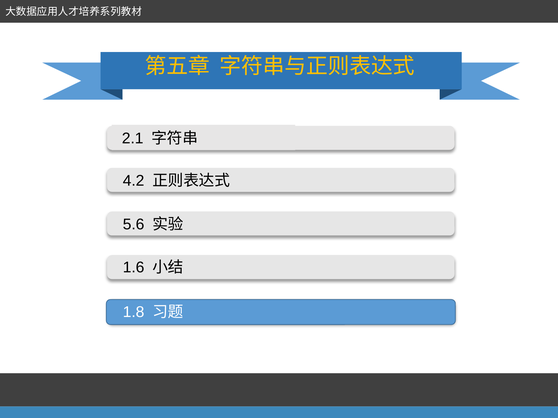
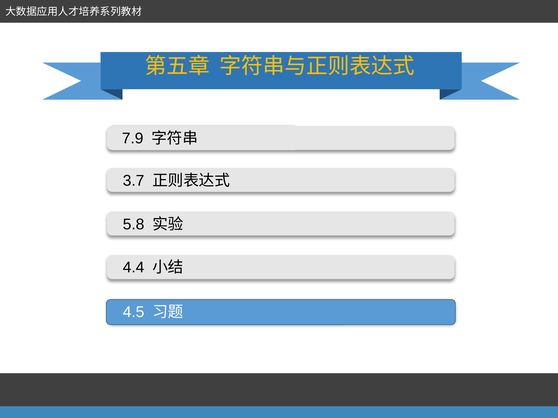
2.1: 2.1 -> 7.9
4.2: 4.2 -> 3.7
5.6: 5.6 -> 5.8
1.6: 1.6 -> 4.4
1.8: 1.8 -> 4.5
